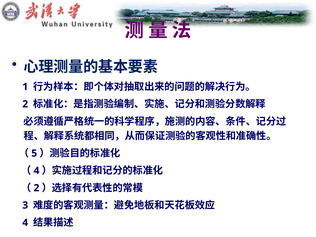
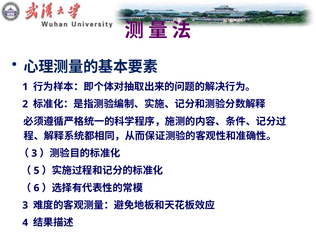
5 at (34, 153): 5 -> 3
4 at (37, 171): 4 -> 5
2 at (37, 188): 2 -> 6
